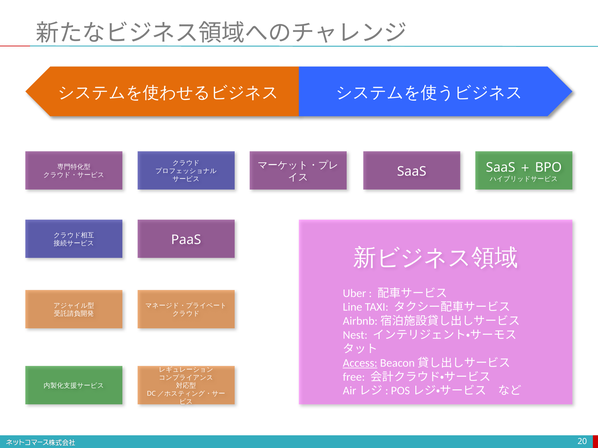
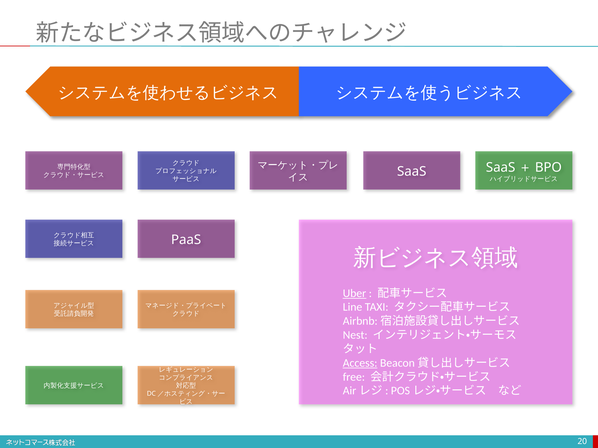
Uber underline: none -> present
